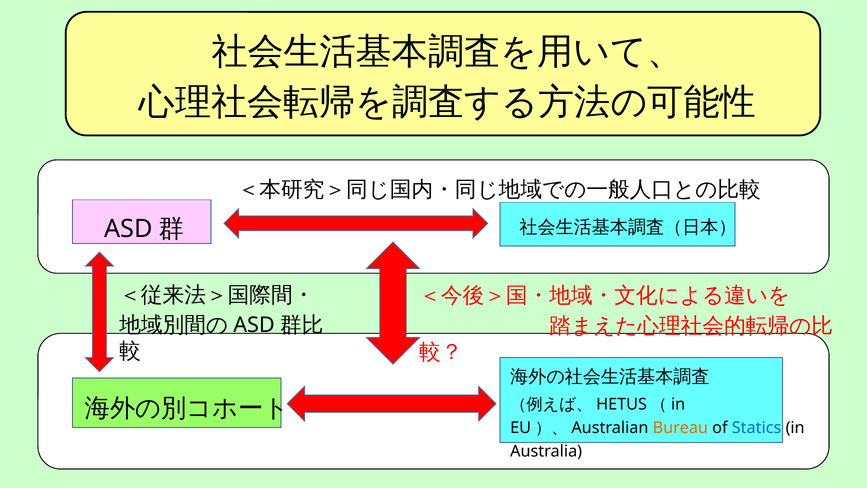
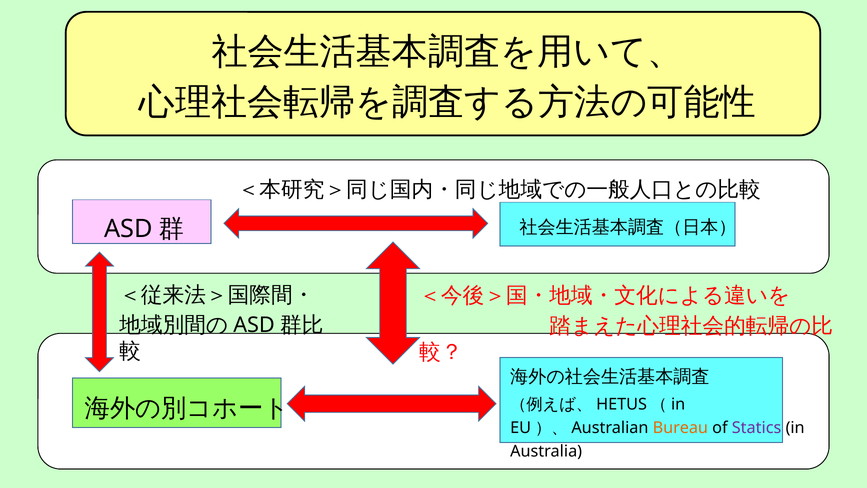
Statics colour: blue -> purple
